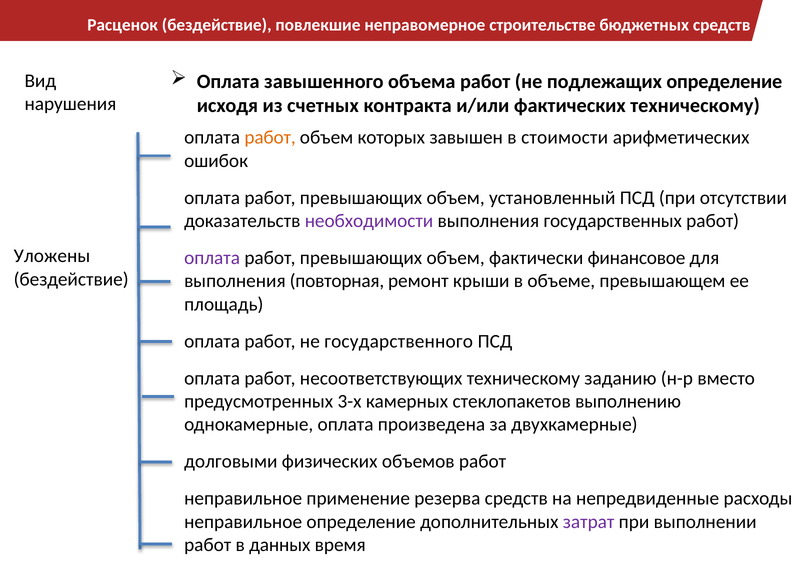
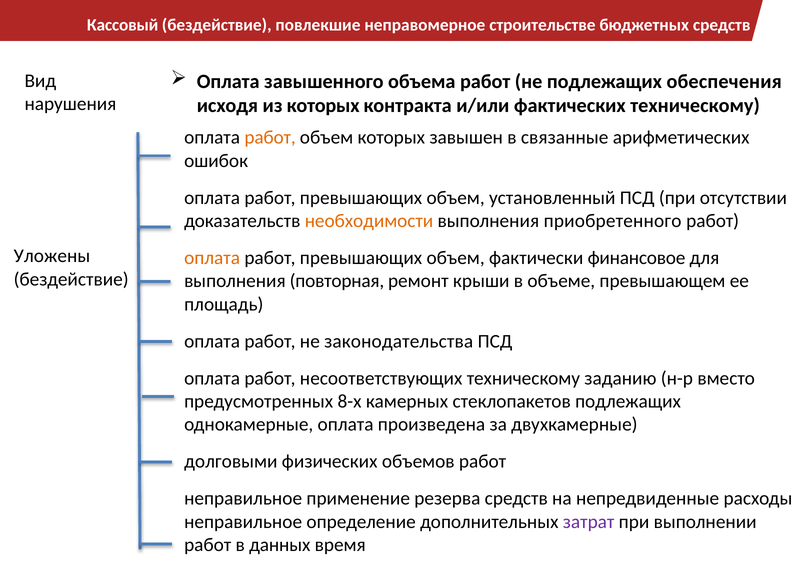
Расценок: Расценок -> Кассовый
подлежащих определение: определение -> обеспечения
из счетных: счетных -> которых
стоимости: стоимости -> связанные
необходимости colour: purple -> orange
государственных: государственных -> приобретенного
оплата at (212, 258) colour: purple -> orange
государственного: государственного -> законодательства
3-х: 3-х -> 8-х
стеклопакетов выполнению: выполнению -> подлежащих
